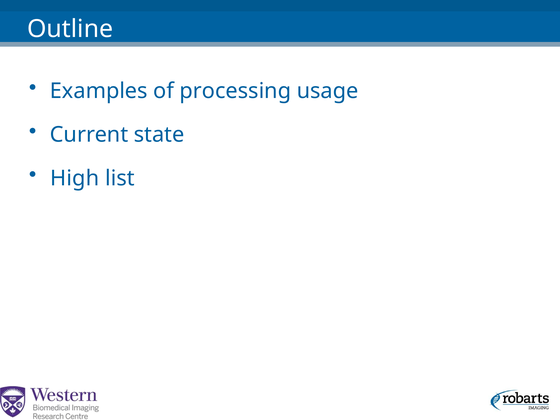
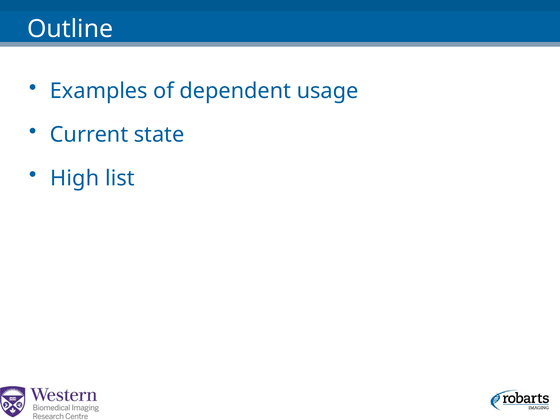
processing: processing -> dependent
